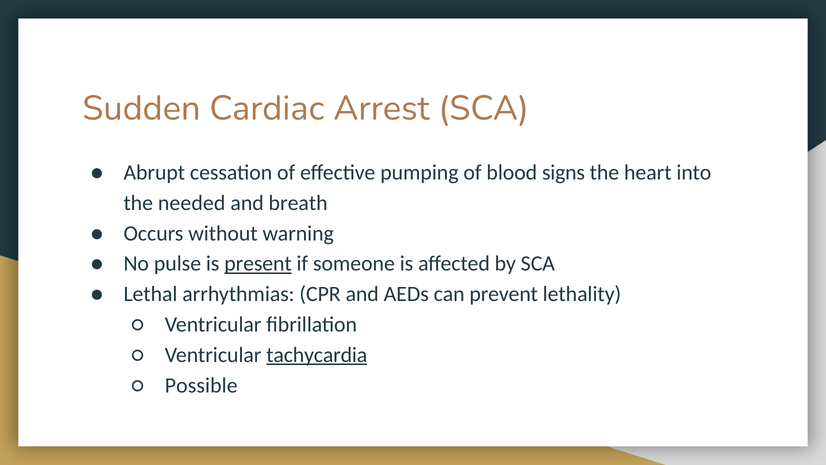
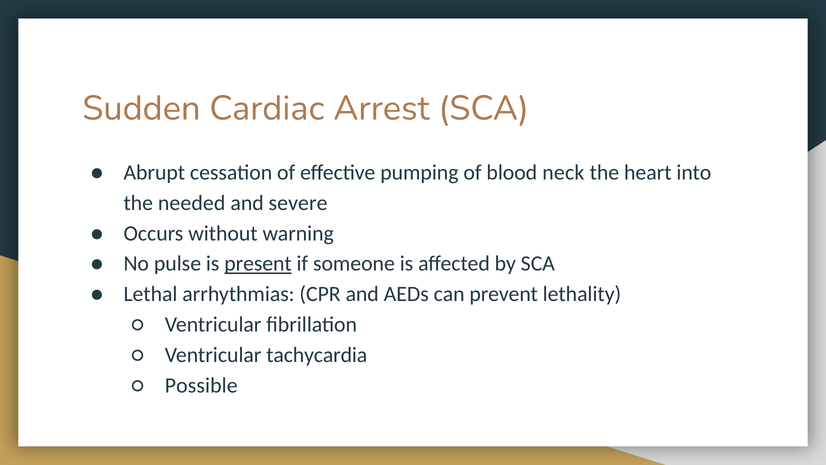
signs: signs -> neck
breath: breath -> severe
tachycardia underline: present -> none
